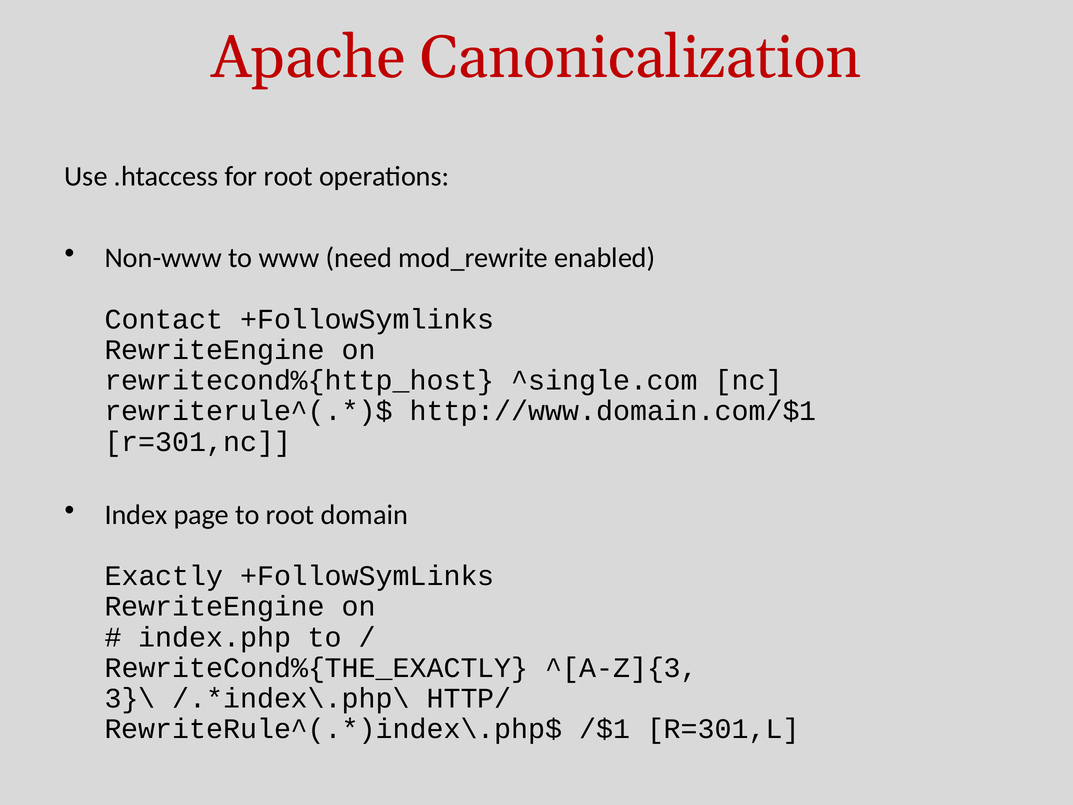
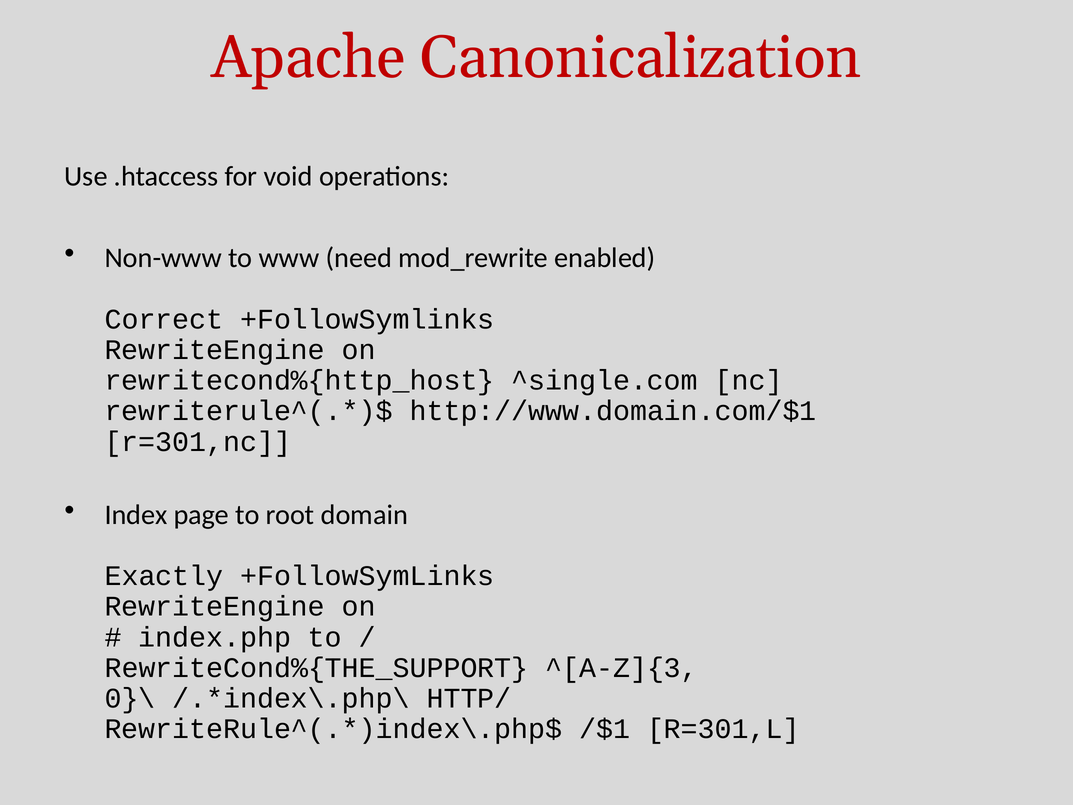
for root: root -> void
Contact: Contact -> Correct
RewriteCond%{THE_EXACTLY: RewriteCond%{THE_EXACTLY -> RewriteCond%{THE_SUPPORT
3}\: 3}\ -> 0}\
